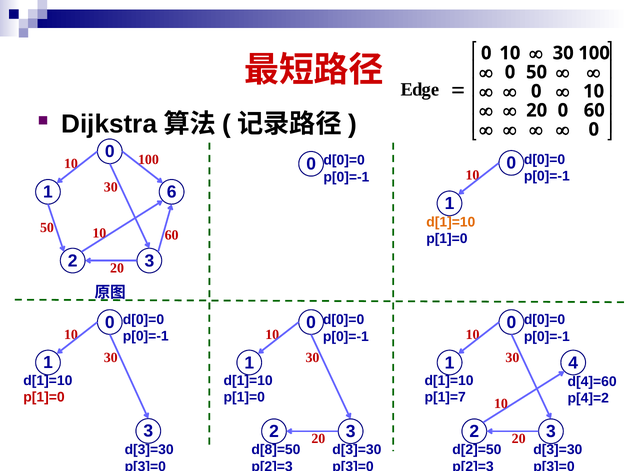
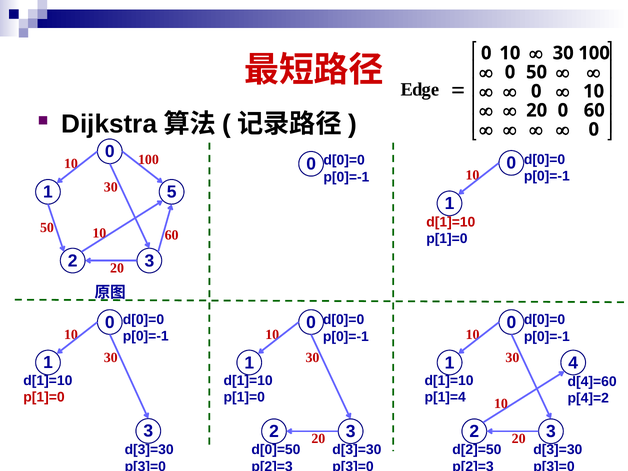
6: 6 -> 5
d[1]=10 at (451, 222) colour: orange -> red
p[1]=7: p[1]=7 -> p[1]=4
d[8]=50: d[8]=50 -> d[0]=50
